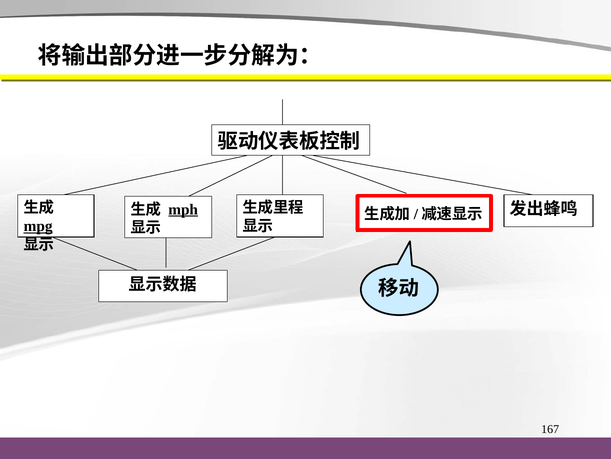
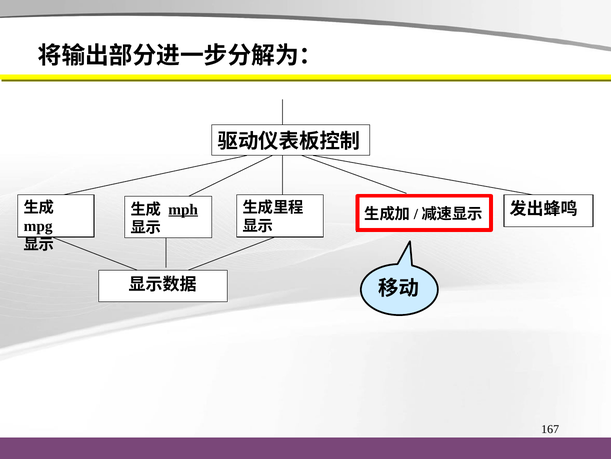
mpg underline: present -> none
